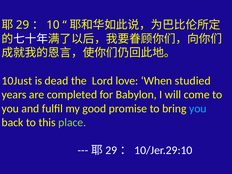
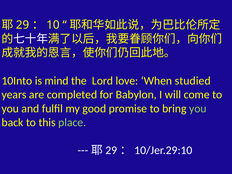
10Just: 10Just -> 10Into
dead: dead -> mind
you at (198, 109) colour: light blue -> light green
